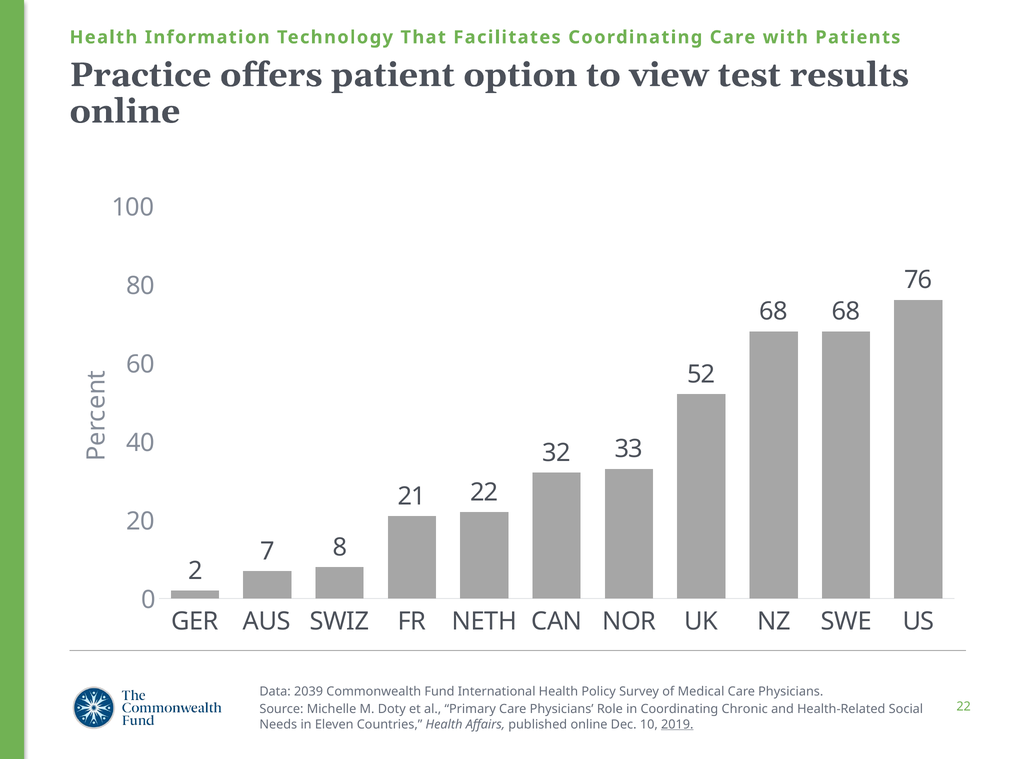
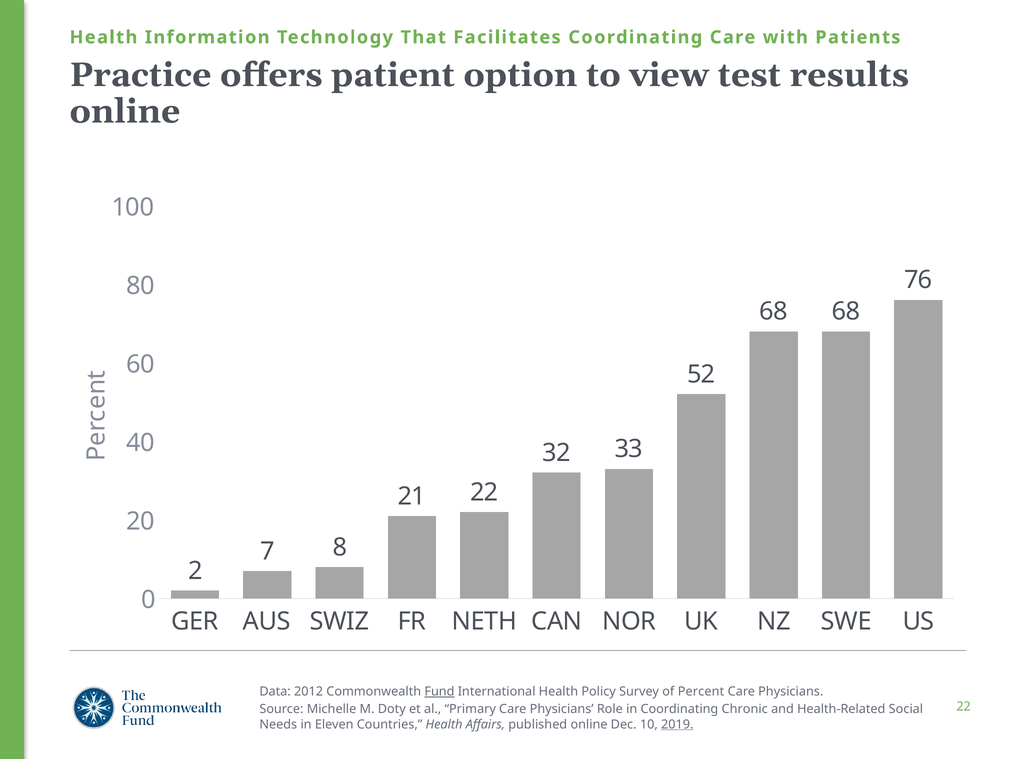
2039: 2039 -> 2012
Fund underline: none -> present
Medical: Medical -> Percent
